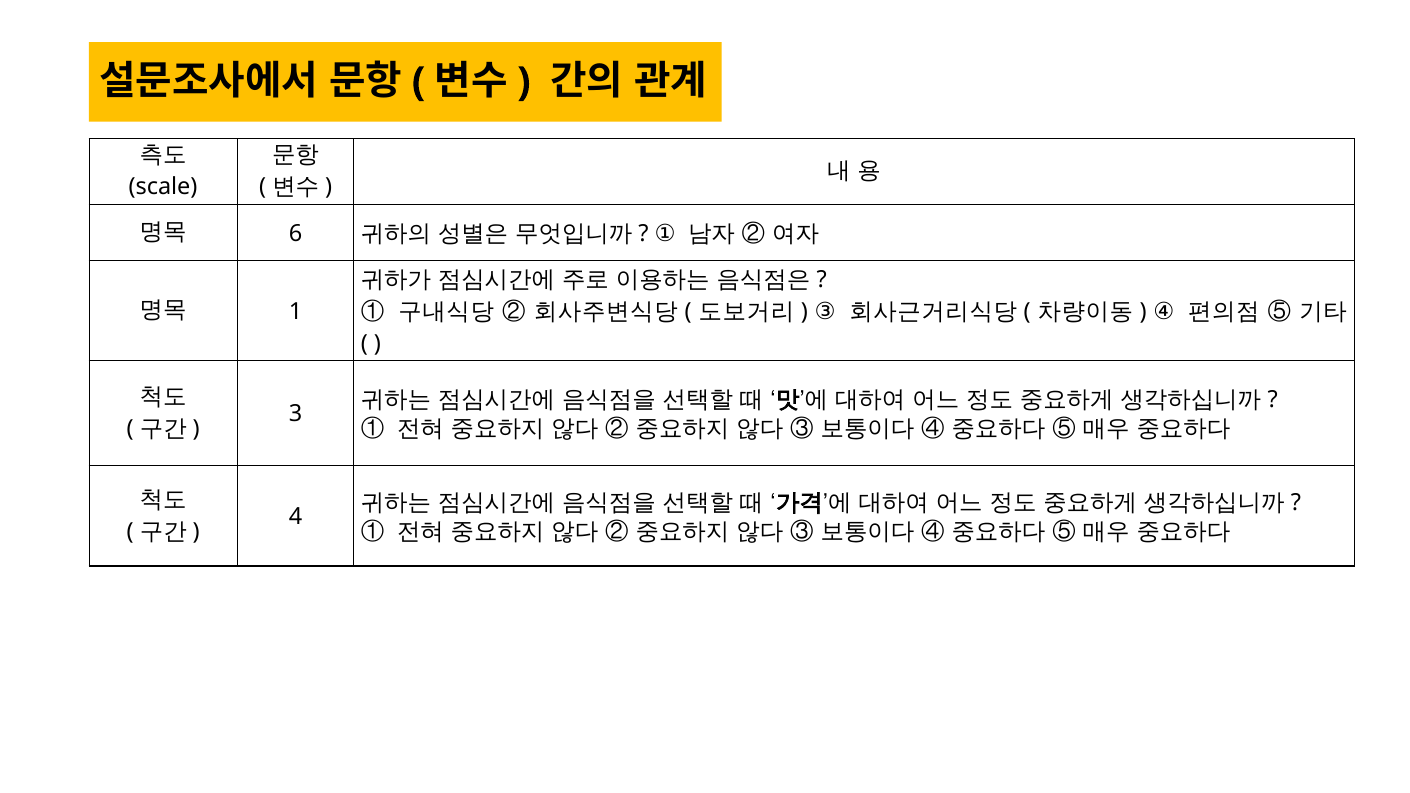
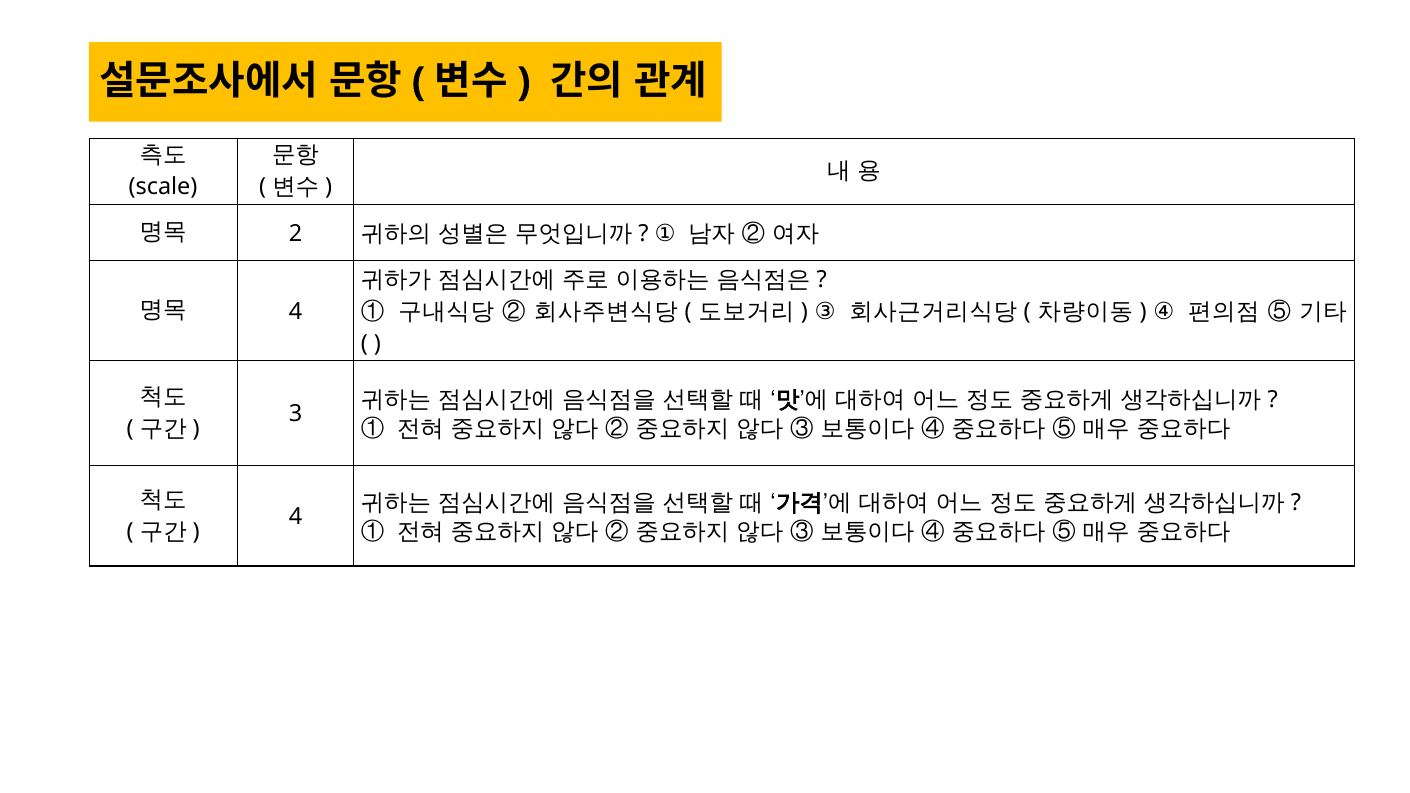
6: 6 -> 2
1 at (295, 311): 1 -> 4
